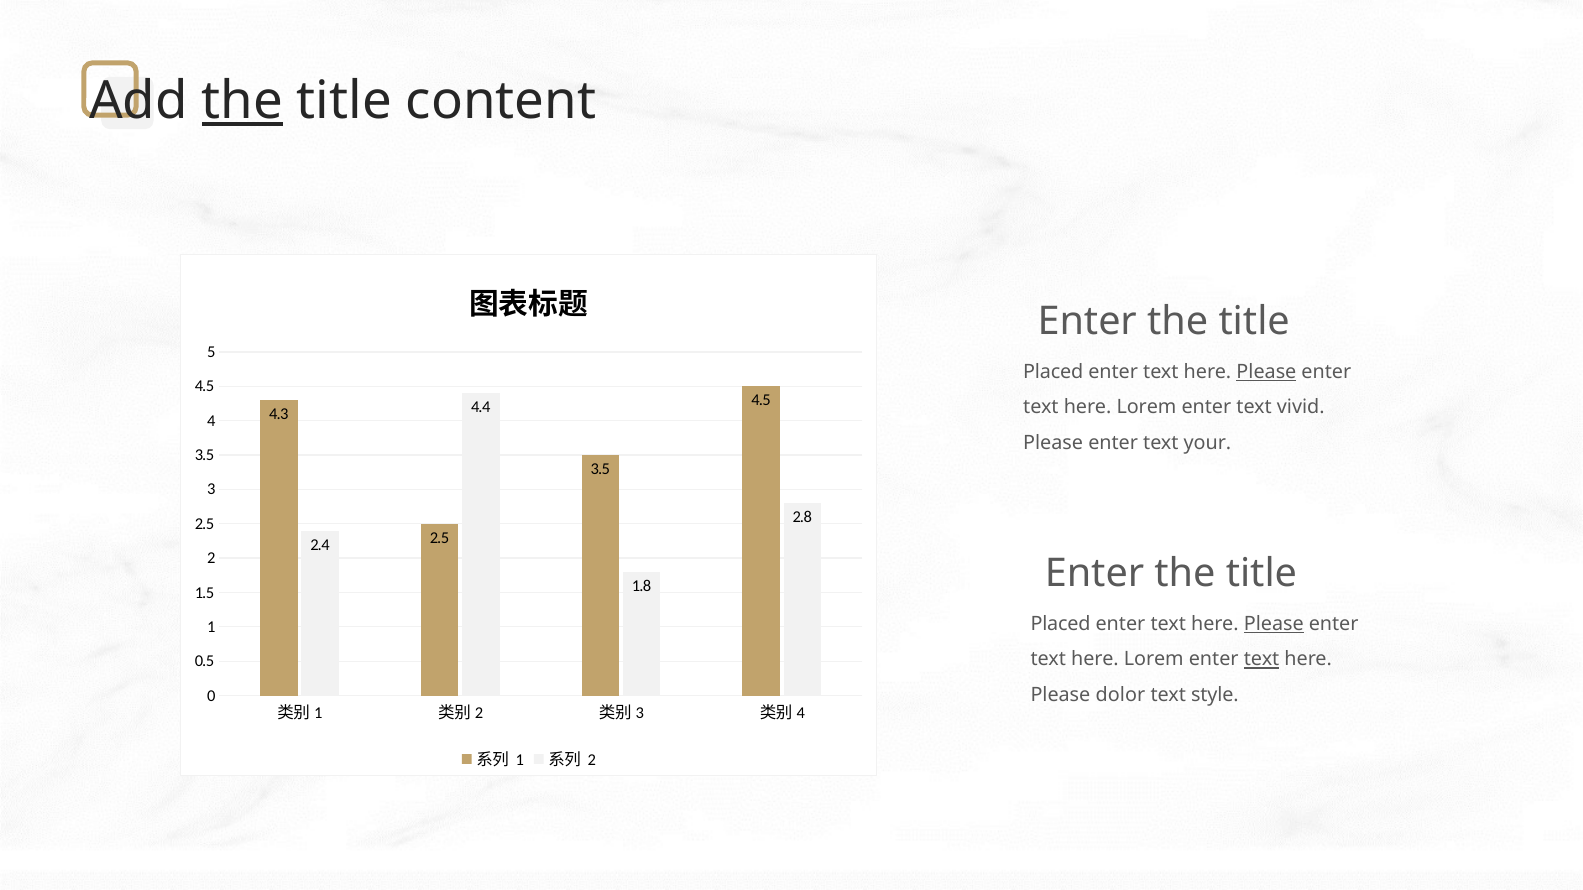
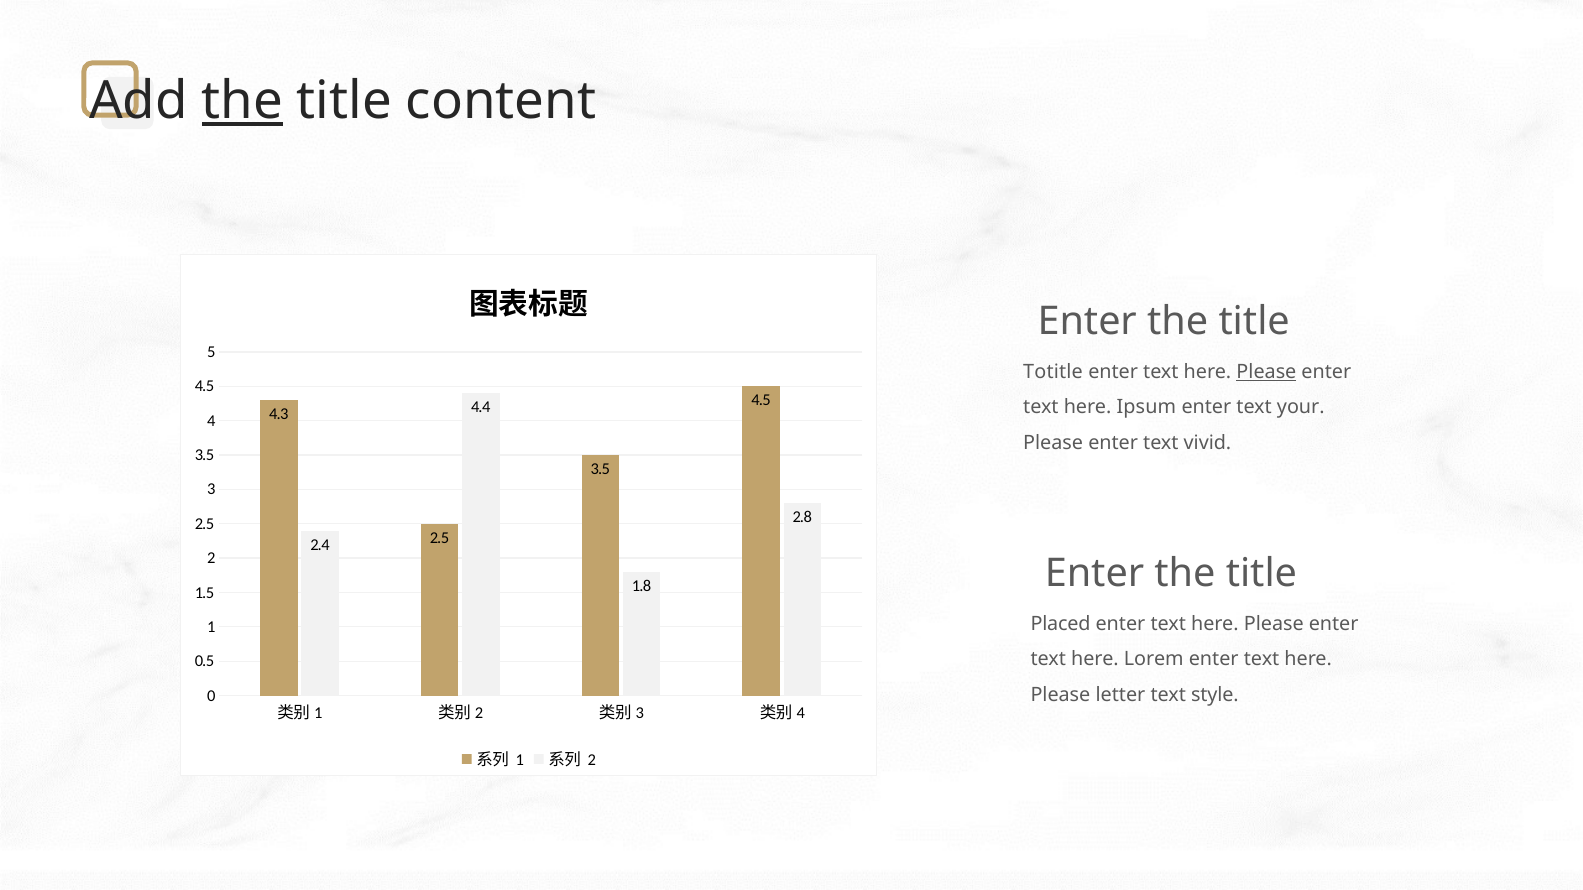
Placed at (1053, 372): Placed -> Totitle
Lorem at (1146, 408): Lorem -> Ipsum
vivid: vivid -> your
your: your -> vivid
Please at (1274, 624) underline: present -> none
text at (1262, 660) underline: present -> none
dolor: dolor -> letter
